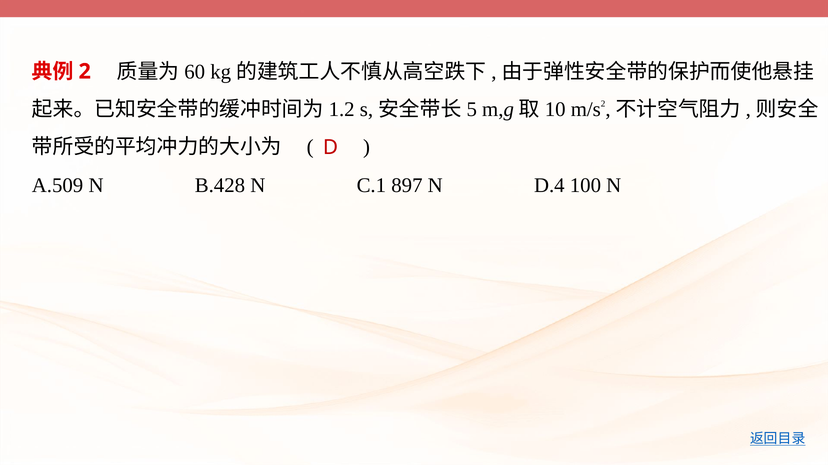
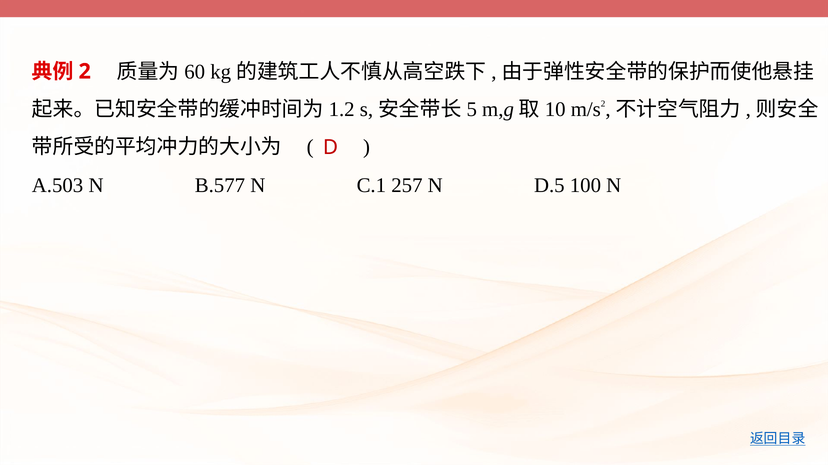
A.509: A.509 -> A.503
B.428: B.428 -> B.577
897: 897 -> 257
D.4: D.4 -> D.5
